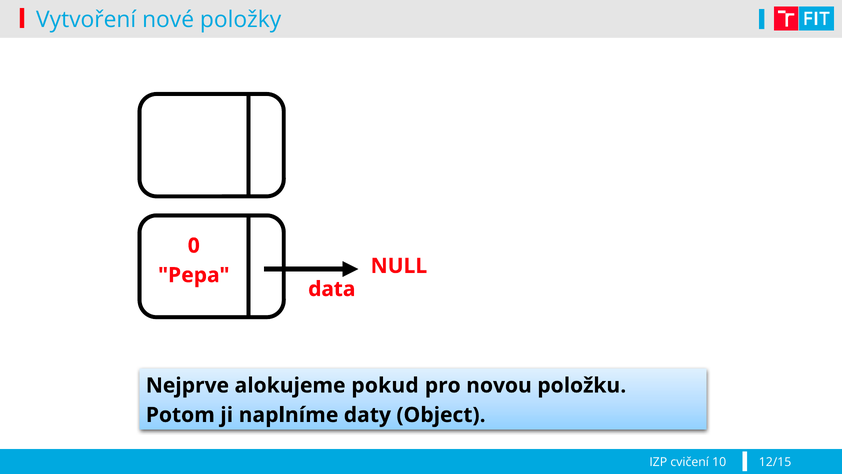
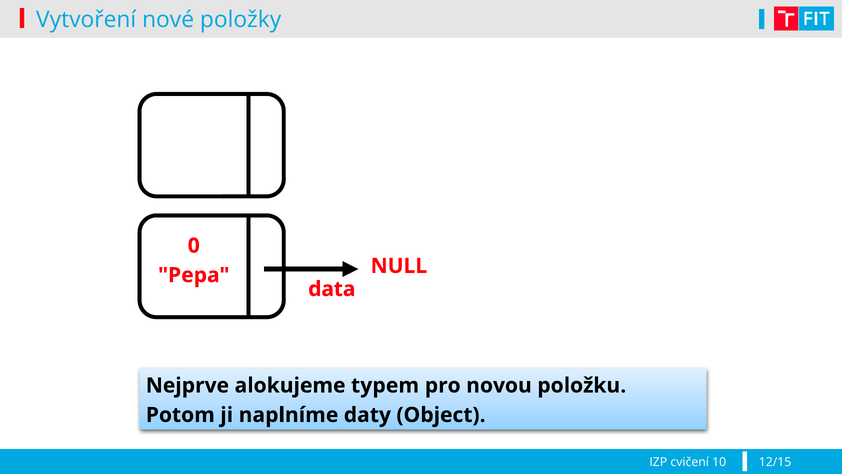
pokud: pokud -> typem
